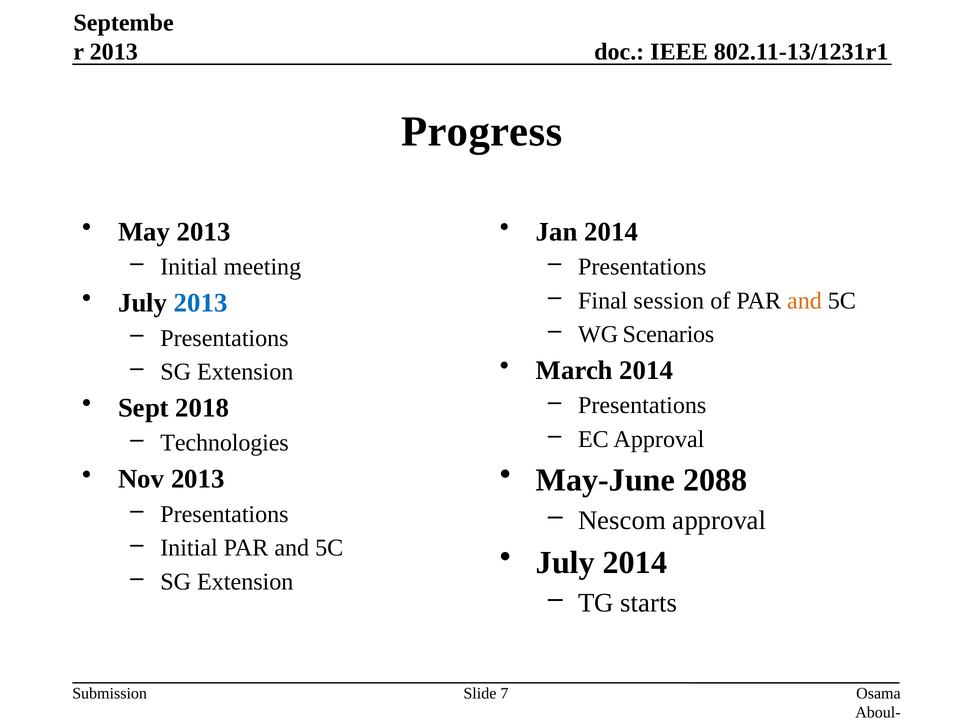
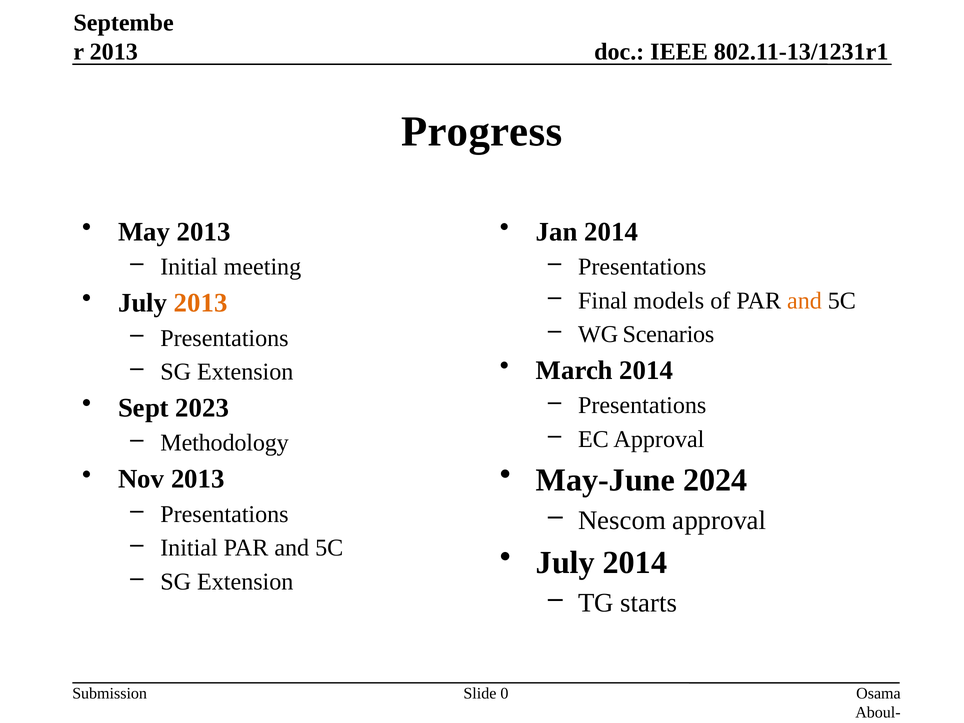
session: session -> models
2013 at (201, 303) colour: blue -> orange
2018: 2018 -> 2023
Technologies: Technologies -> Methodology
2088: 2088 -> 2024
7: 7 -> 0
